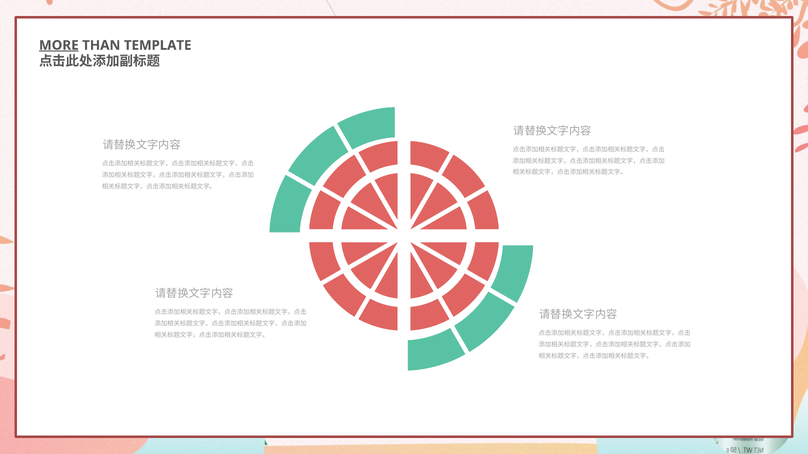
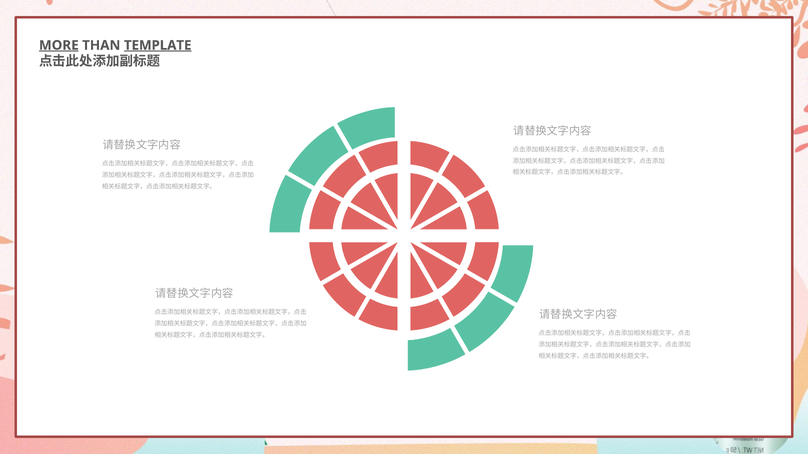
TEMPLATE underline: none -> present
